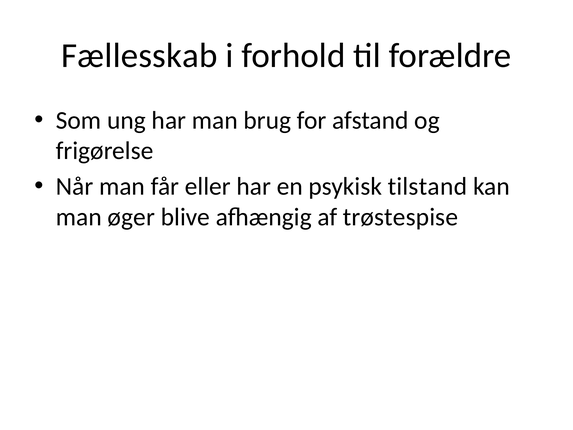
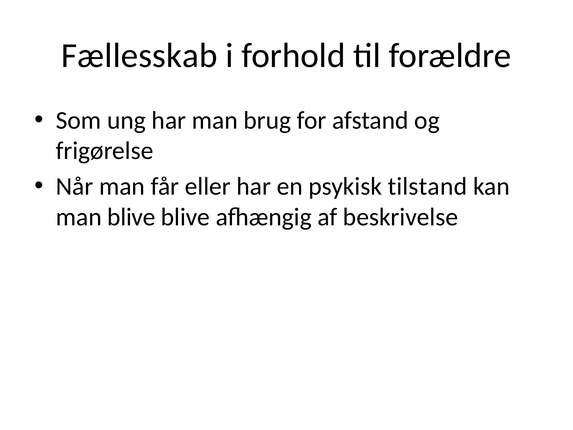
man øger: øger -> blive
trøstespise: trøstespise -> beskrivelse
